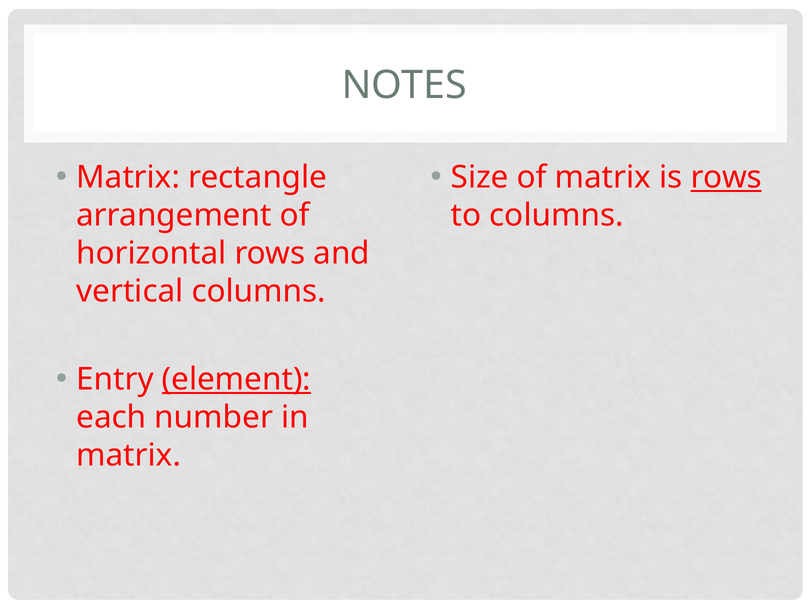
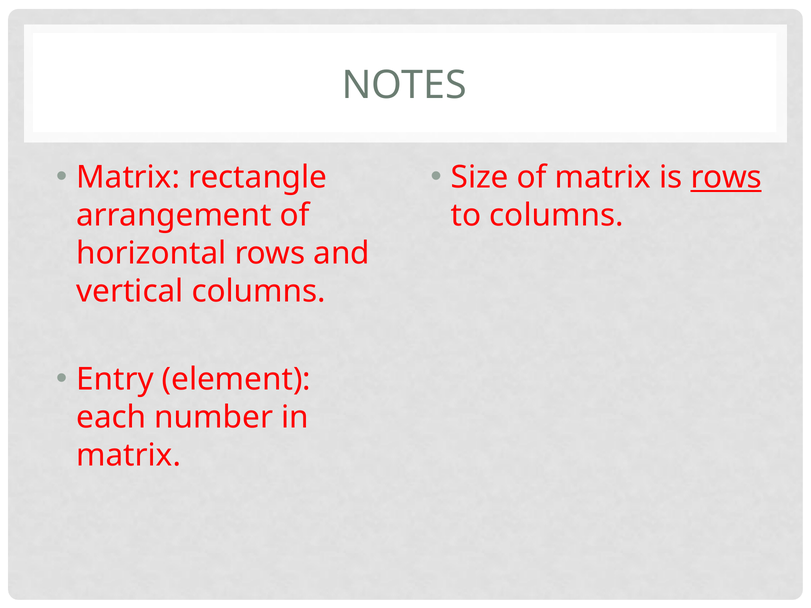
element underline: present -> none
